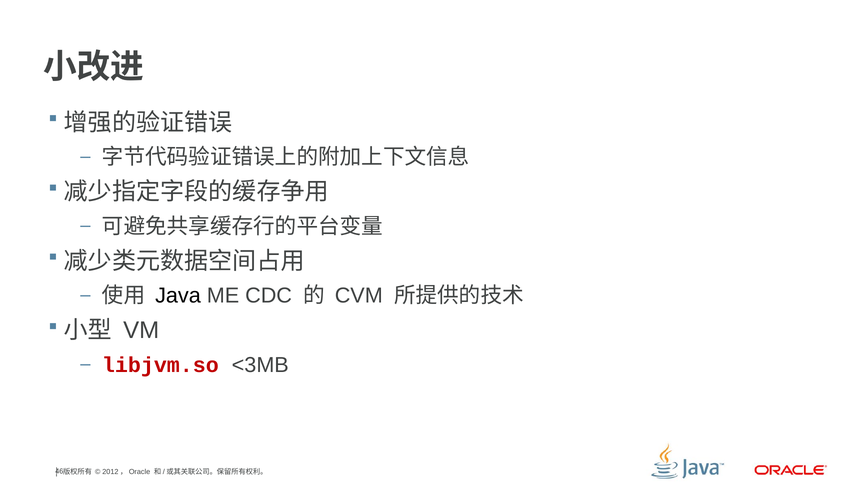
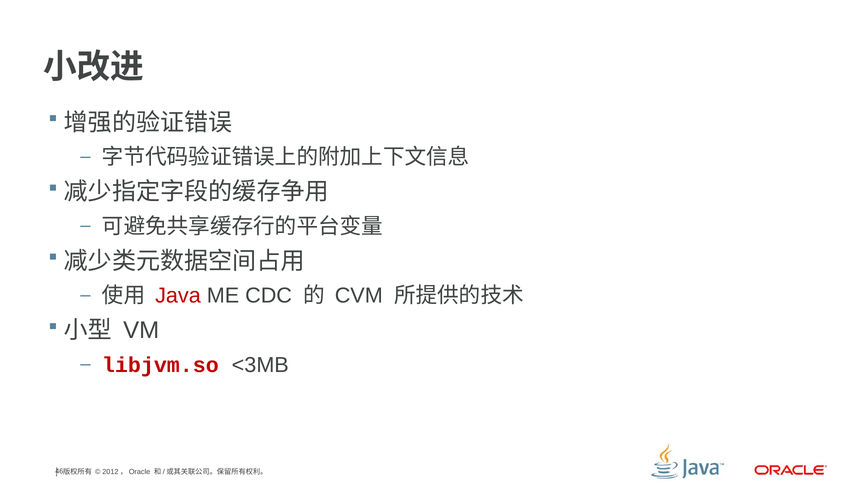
Java colour: black -> red
